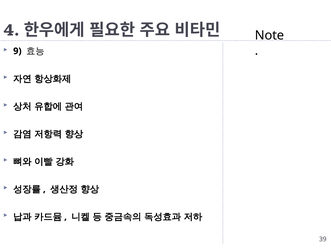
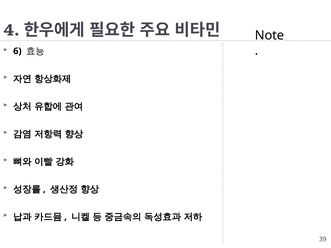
9: 9 -> 6
